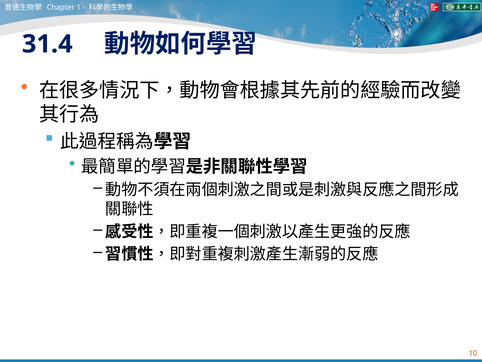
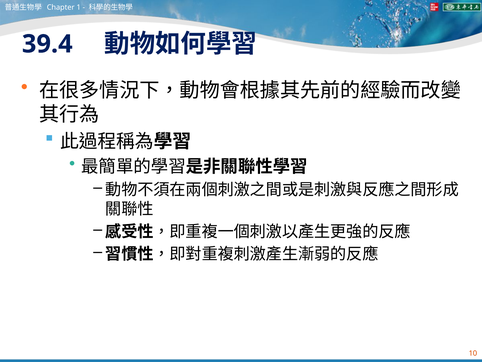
31.4: 31.4 -> 39.4
